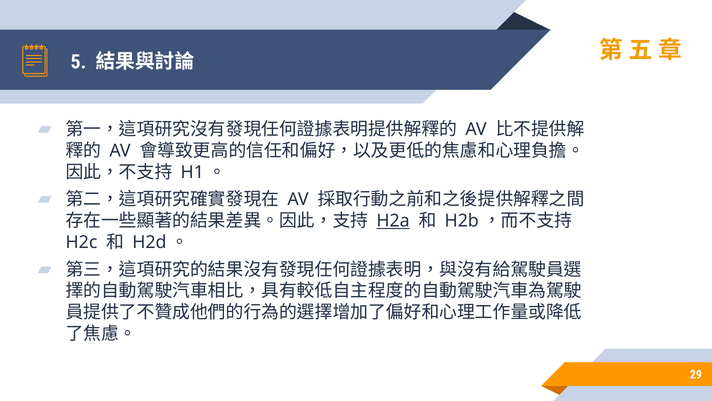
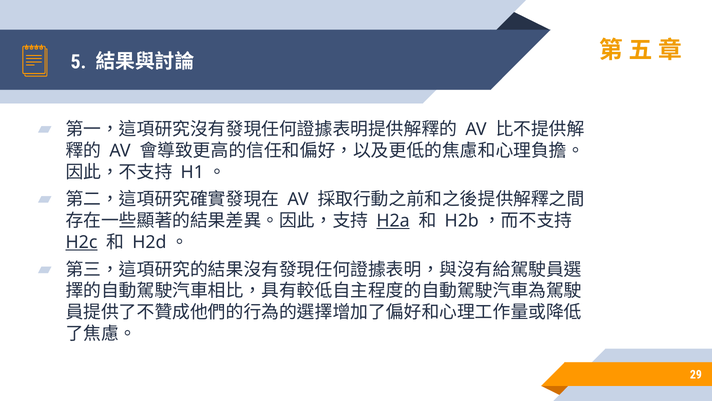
H2c underline: none -> present
